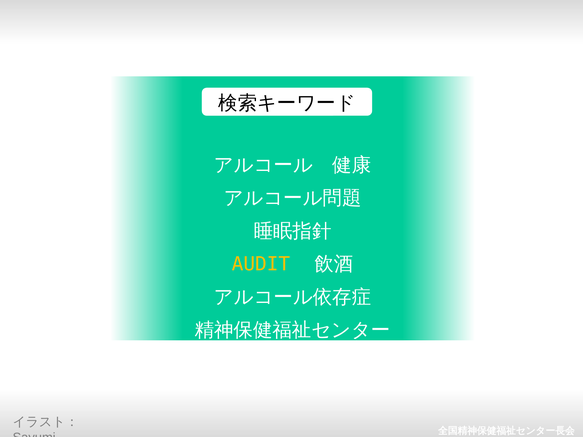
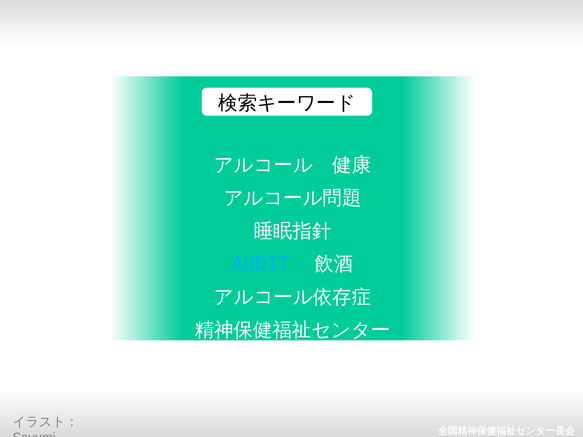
AUDIT colour: yellow -> light blue
